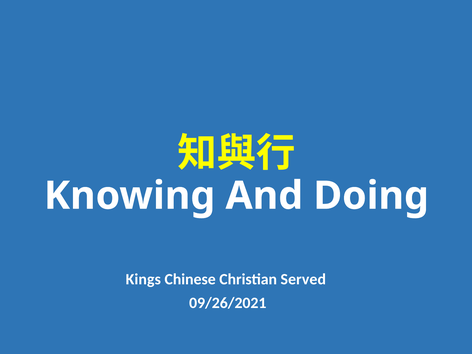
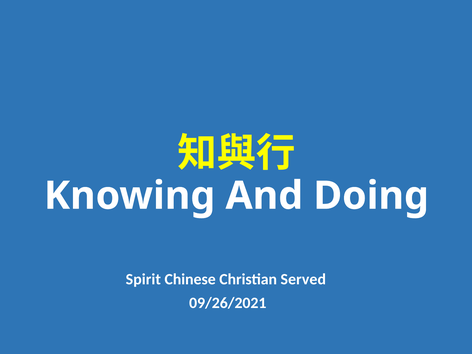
Kings: Kings -> Spirit
